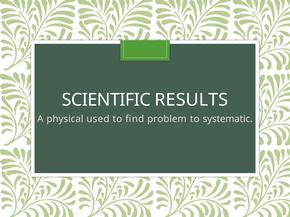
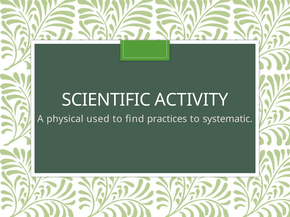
RESULTS: RESULTS -> ACTIVITY
problem: problem -> practices
